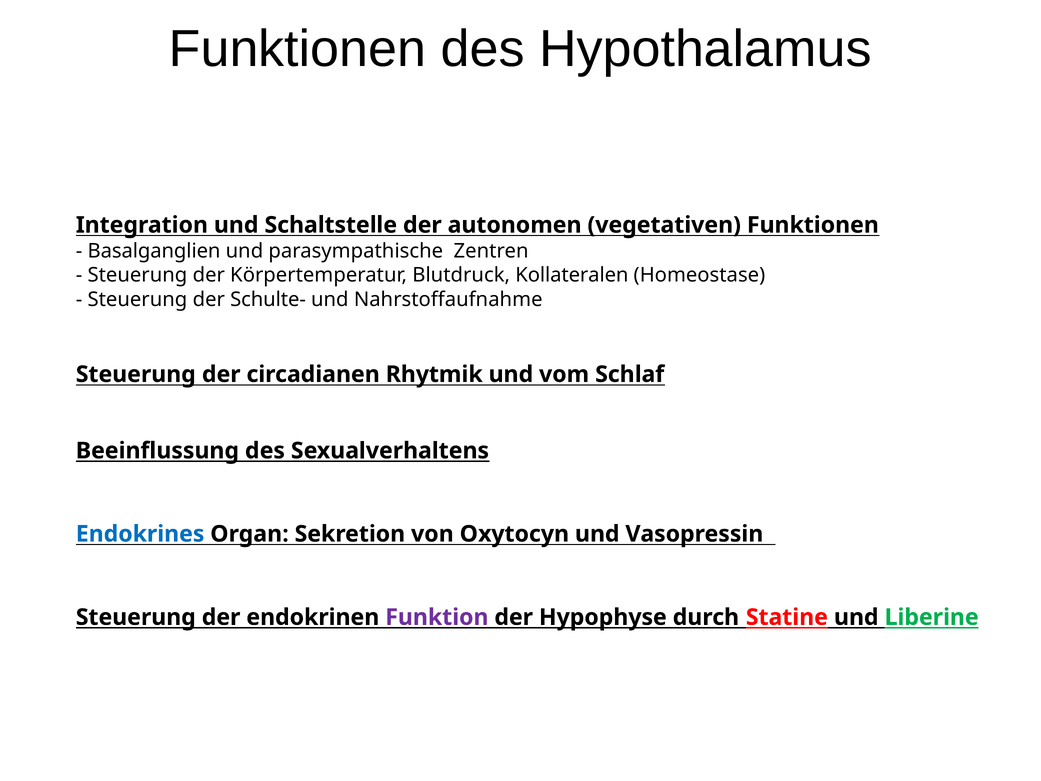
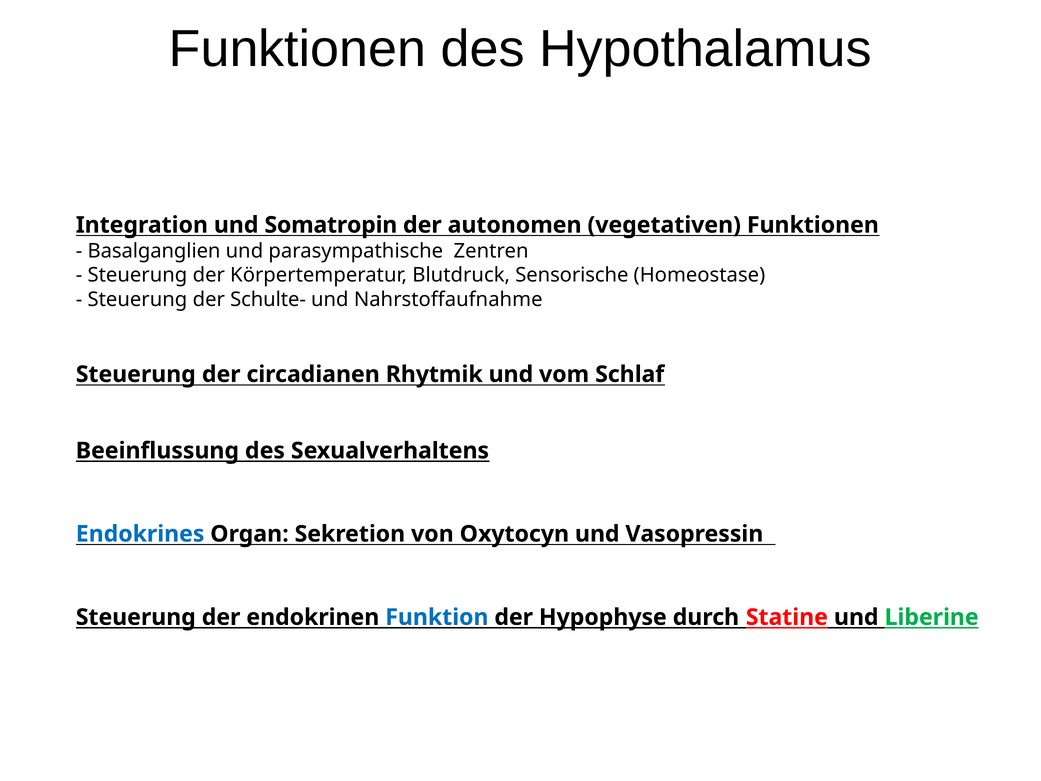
Schaltstelle: Schaltstelle -> Somatropin
Kollateralen: Kollateralen -> Sensorische
Funktion colour: purple -> blue
